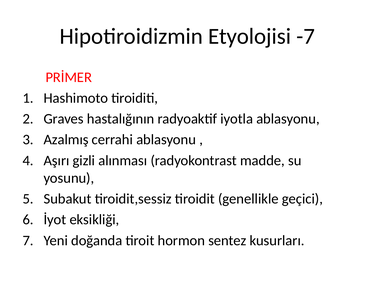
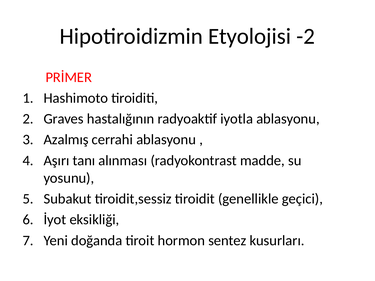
-7: -7 -> -2
gizli: gizli -> tanı
